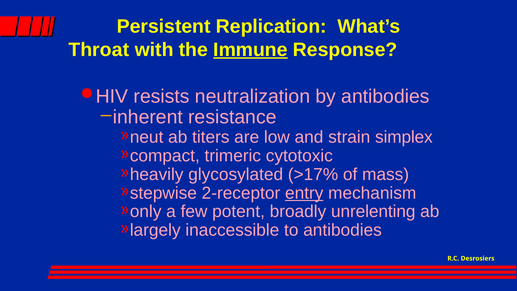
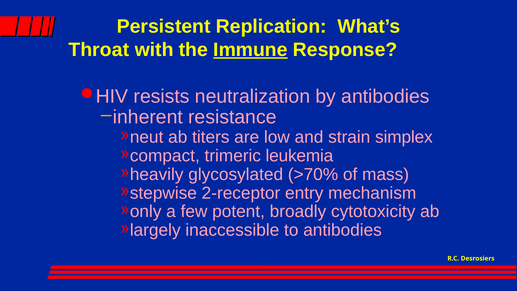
cytotoxic: cytotoxic -> leukemia
>17%: >17% -> >70%
entry underline: present -> none
unrelenting: unrelenting -> cytotoxicity
